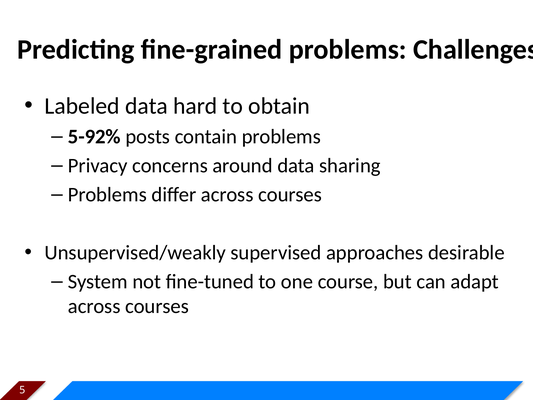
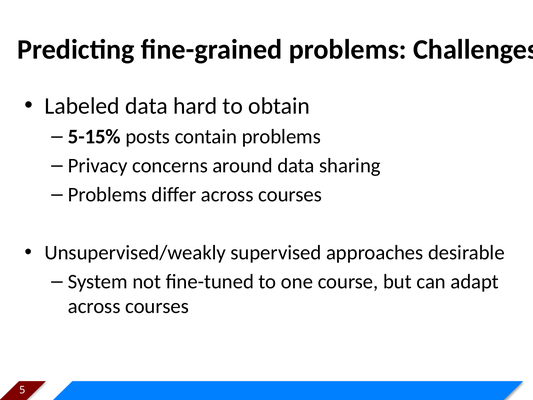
5-92%: 5-92% -> 5-15%
